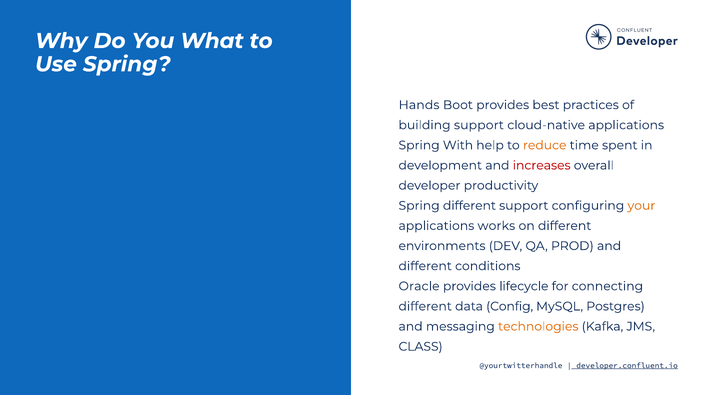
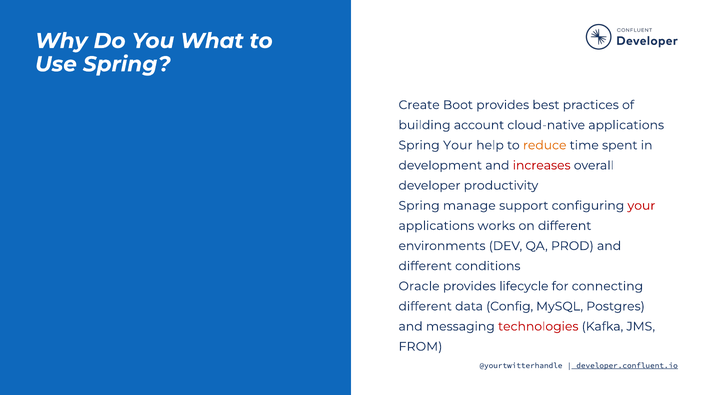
Hands: Hands -> Create
building support: support -> account
Spring With: With -> Your
Spring different: different -> manage
your at (641, 206) colour: orange -> red
technologies colour: orange -> red
CLASS: CLASS -> FROM
